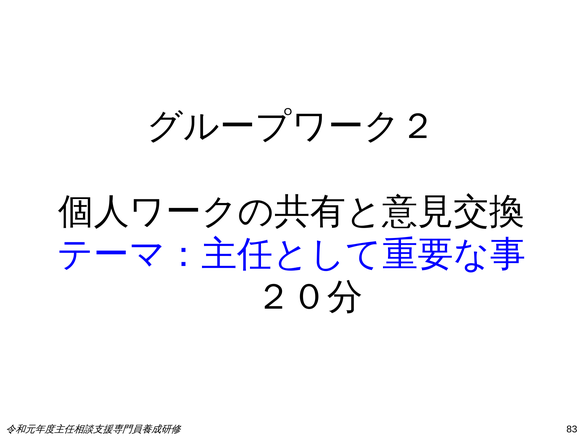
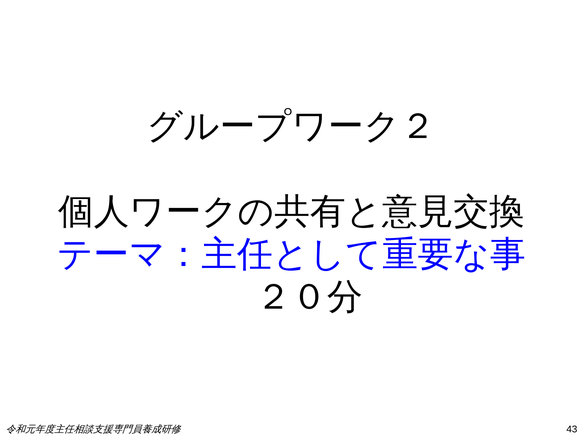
83: 83 -> 43
